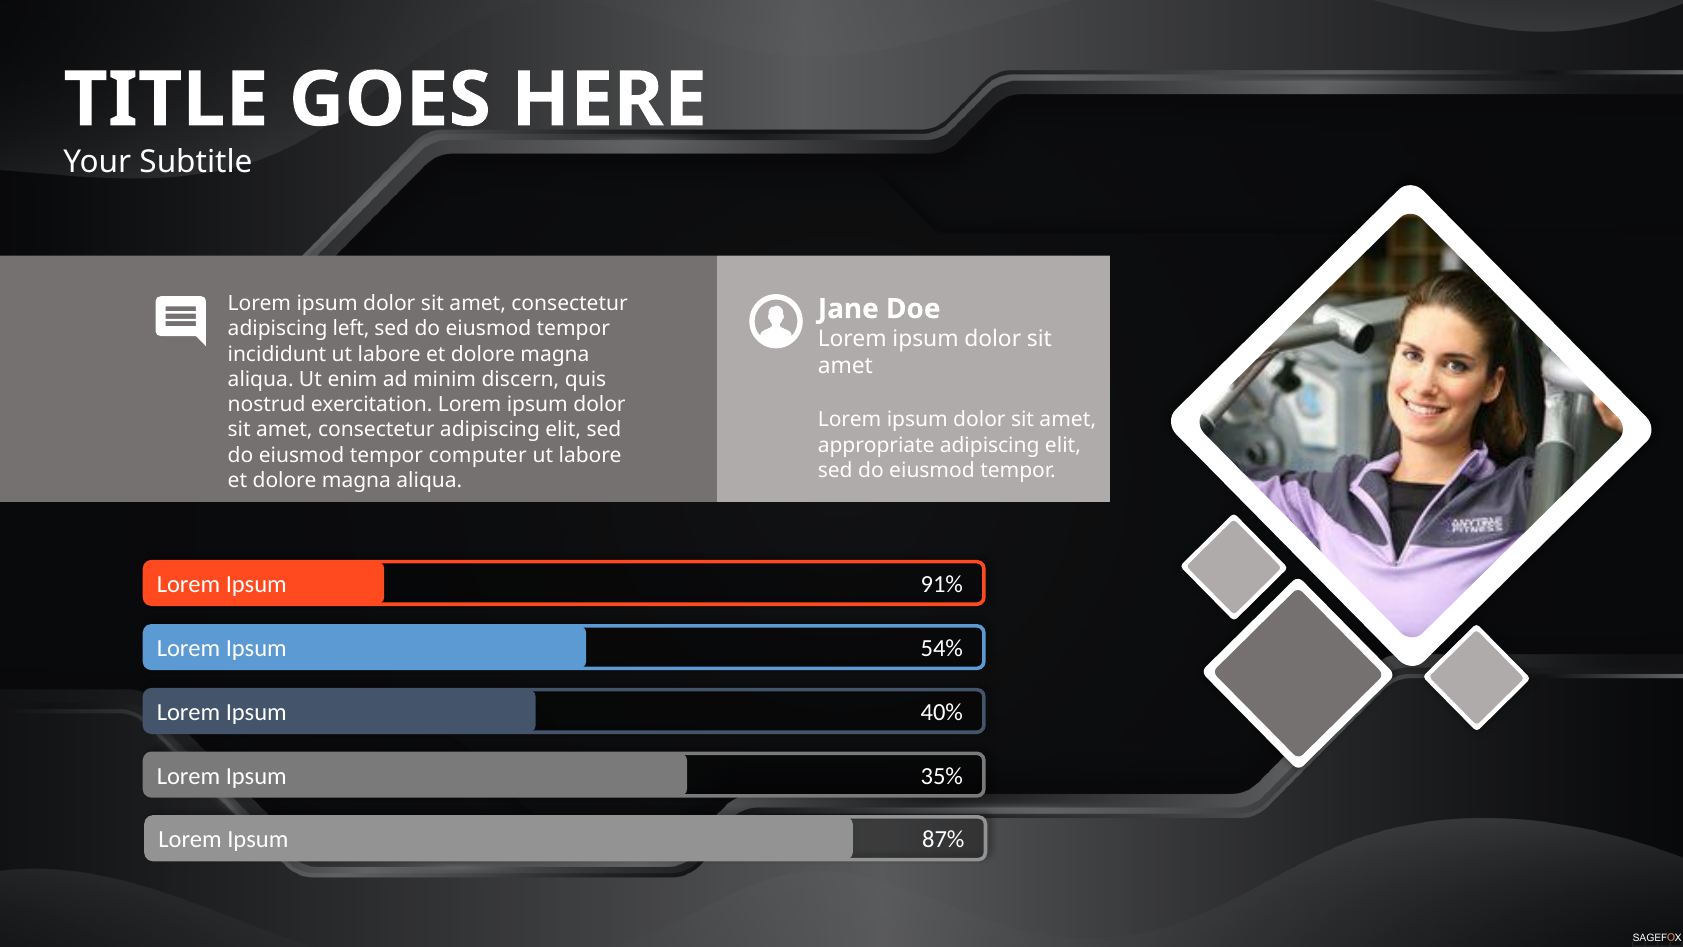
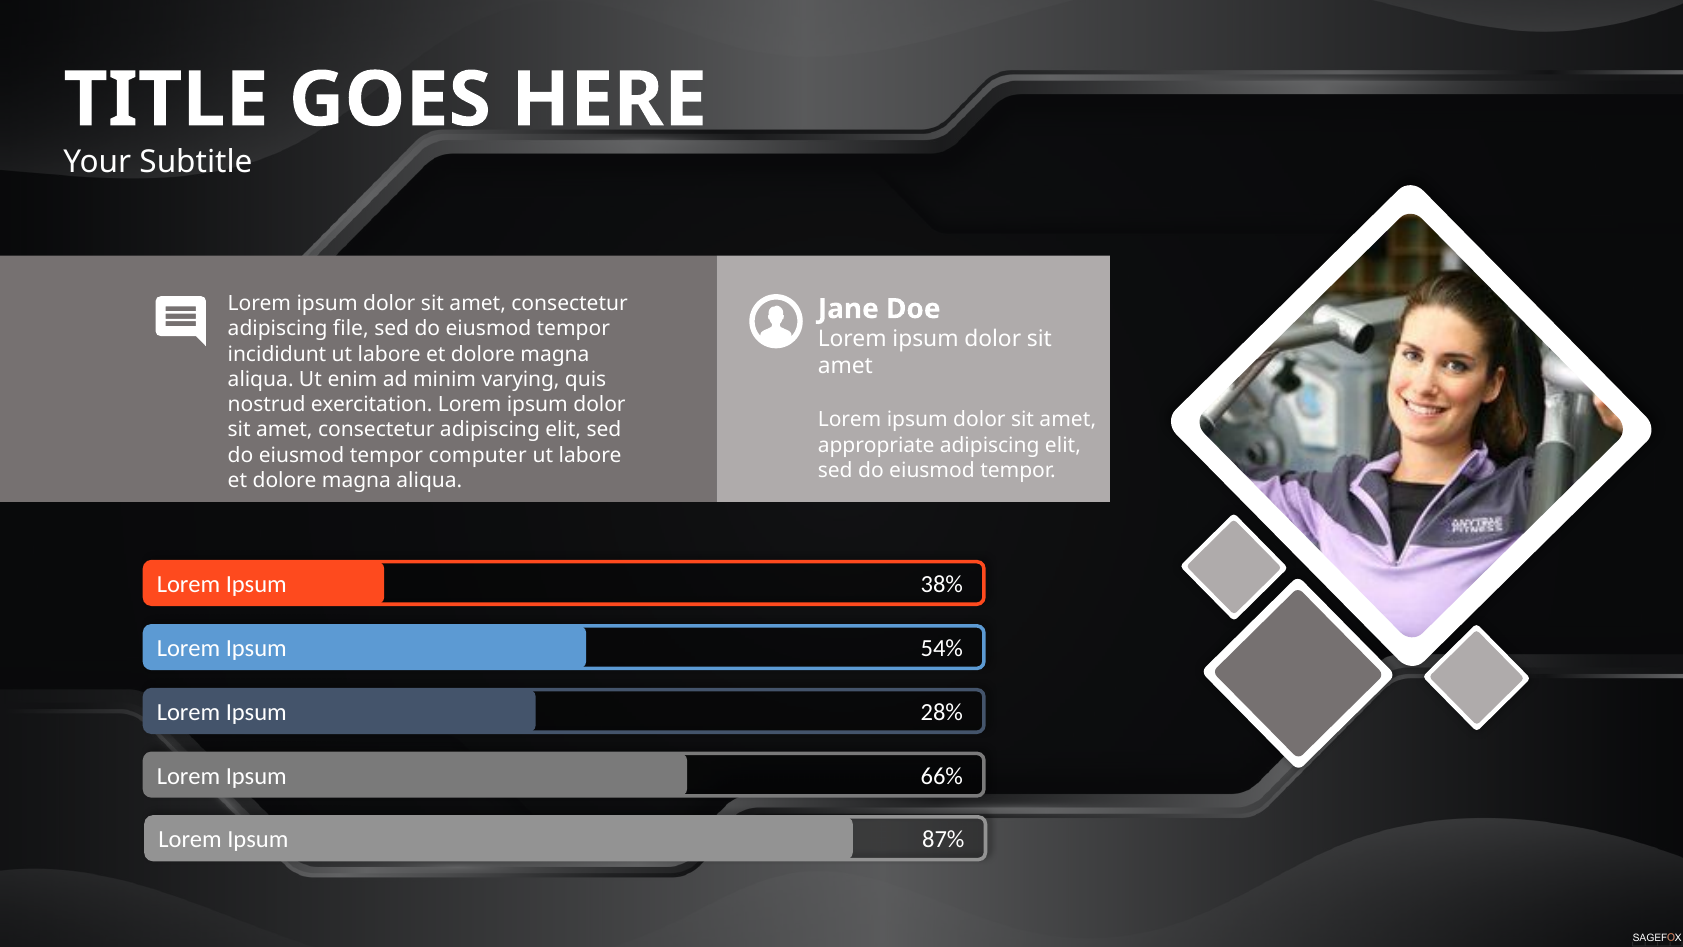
left: left -> file
discern: discern -> varying
91%: 91% -> 38%
40%: 40% -> 28%
35%: 35% -> 66%
